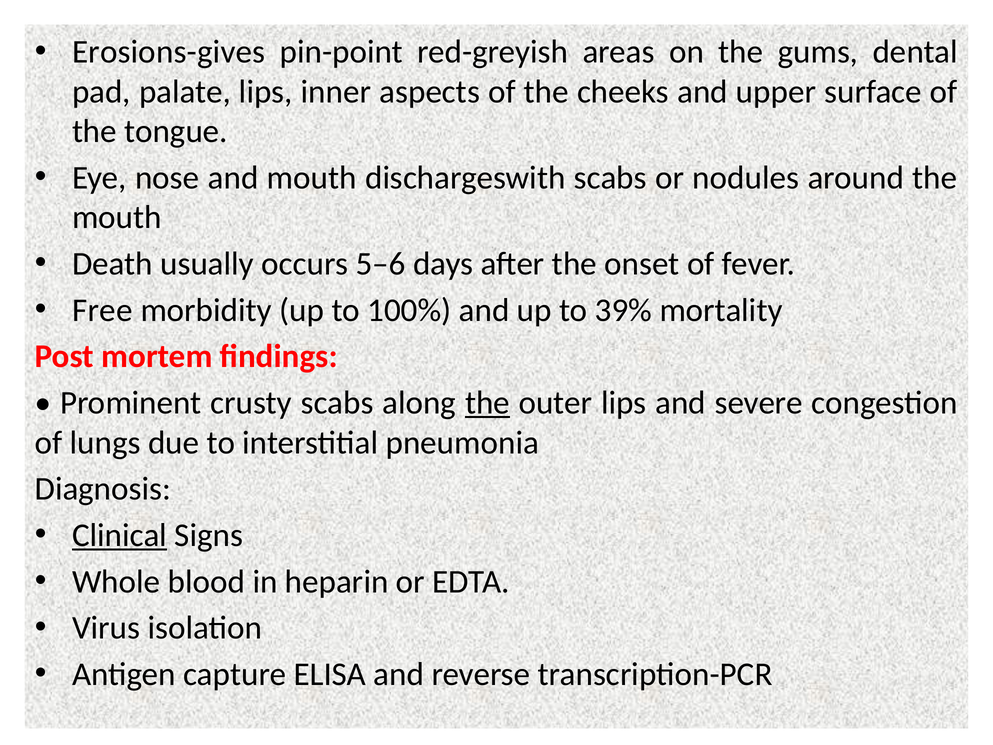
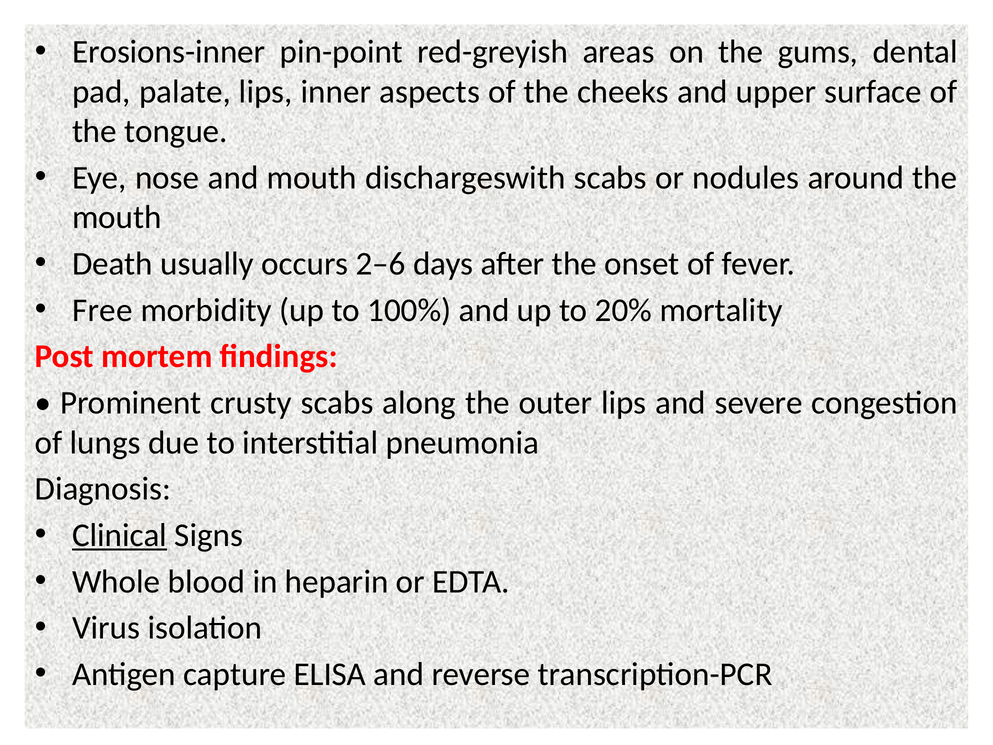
Erosions-gives: Erosions-gives -> Erosions-inner
5–6: 5–6 -> 2–6
39%: 39% -> 20%
the at (487, 403) underline: present -> none
